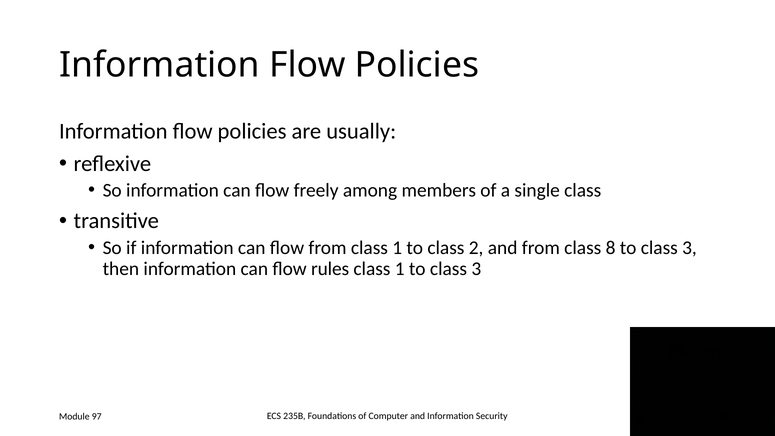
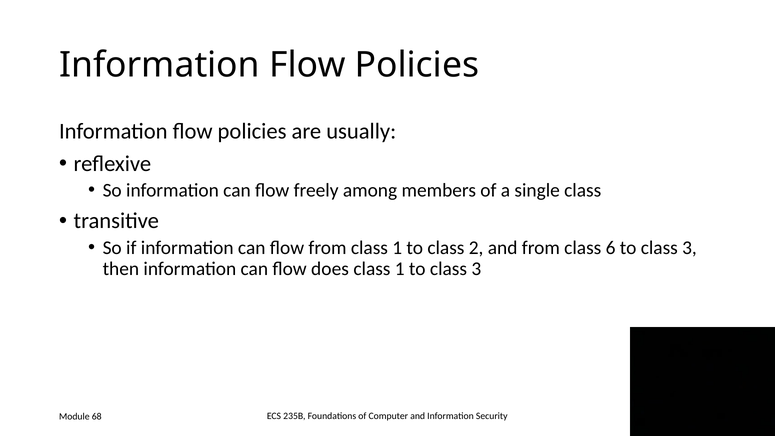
8: 8 -> 6
rules: rules -> does
97: 97 -> 68
